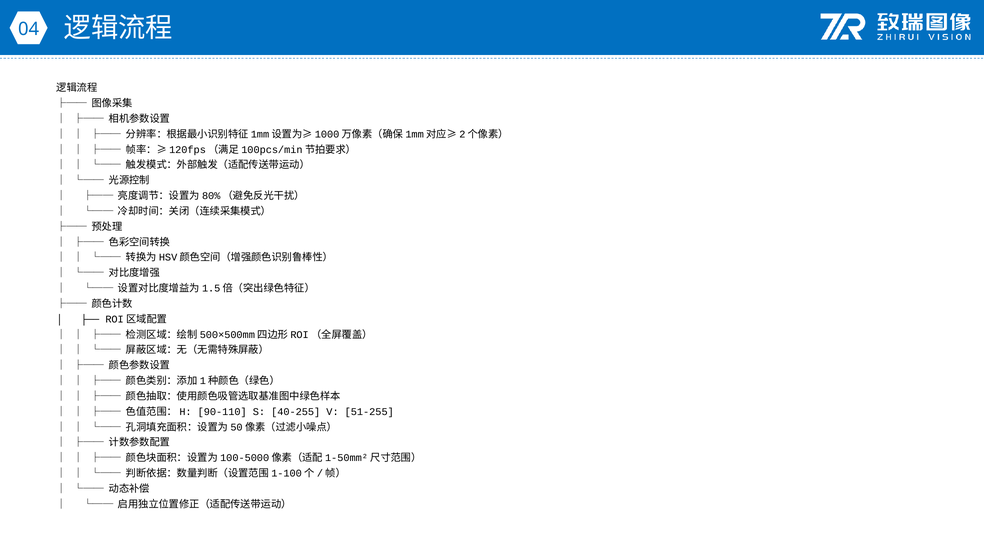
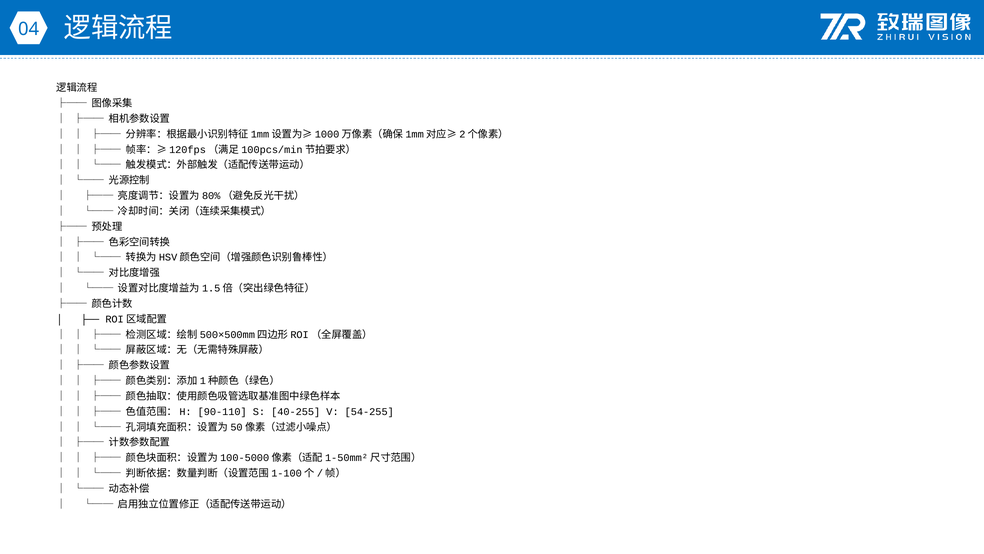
51-255: 51-255 -> 54-255
